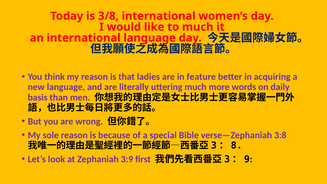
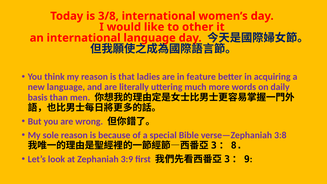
to much: much -> other
